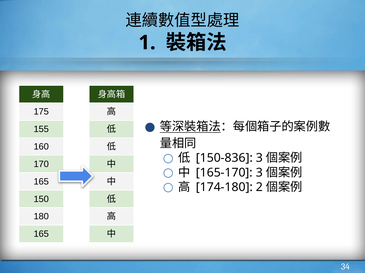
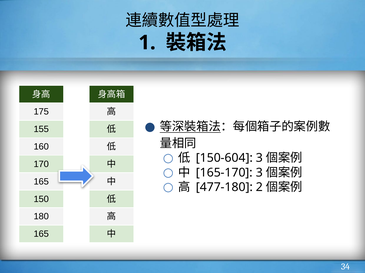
150-836: 150-836 -> 150-604
174-180: 174-180 -> 477-180
